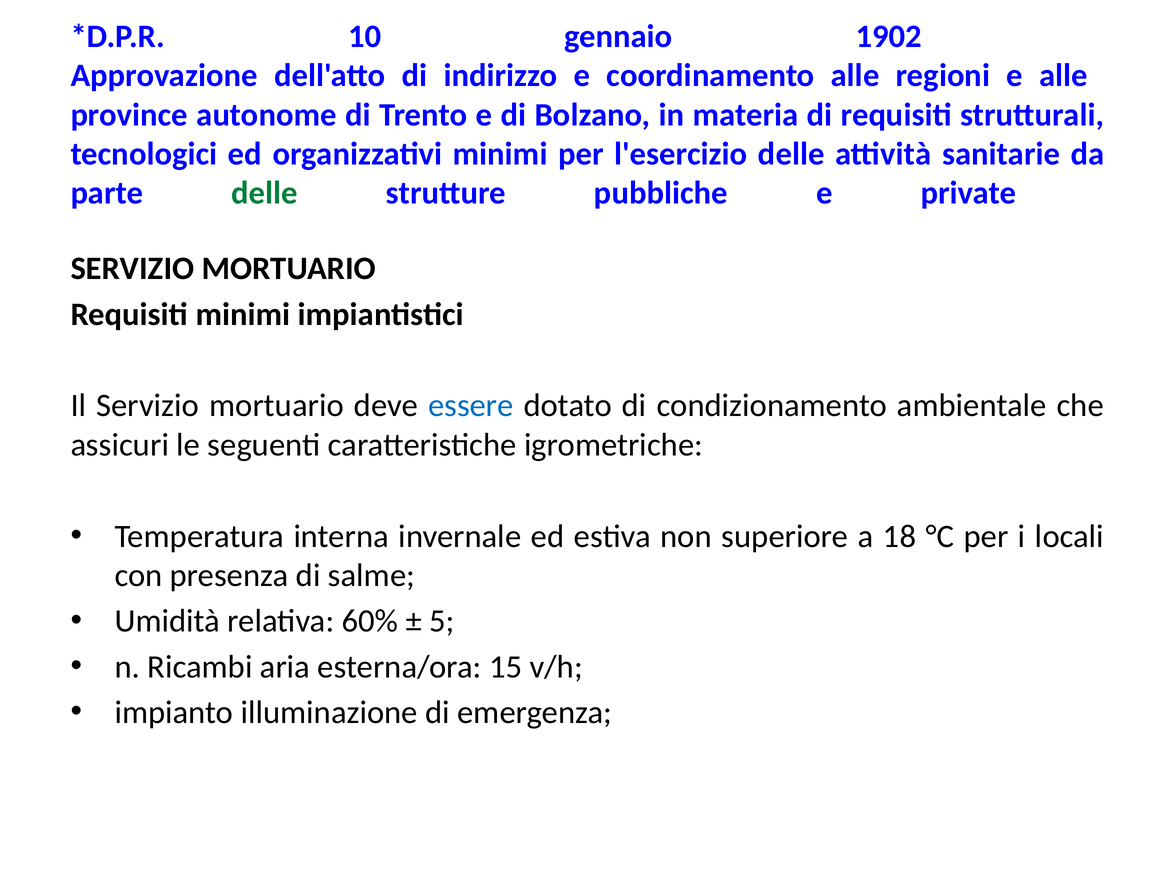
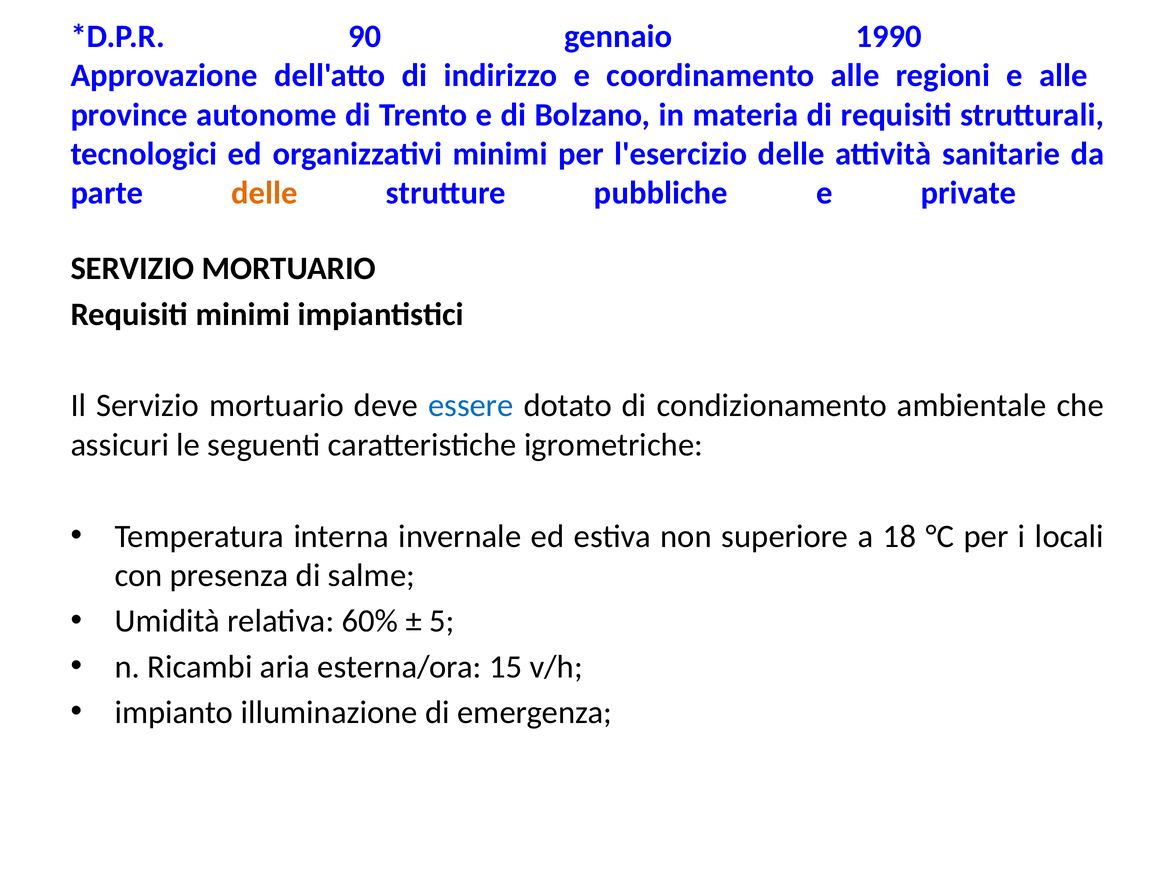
10: 10 -> 90
1902: 1902 -> 1990
delle at (265, 193) colour: green -> orange
